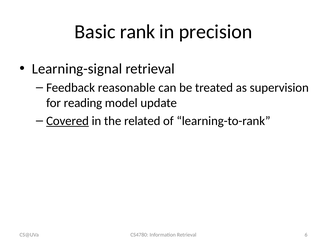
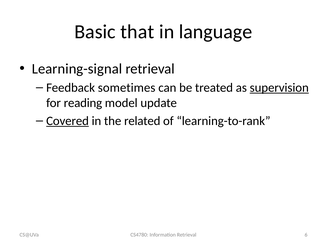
rank: rank -> that
precision: precision -> language
reasonable: reasonable -> sometimes
supervision underline: none -> present
